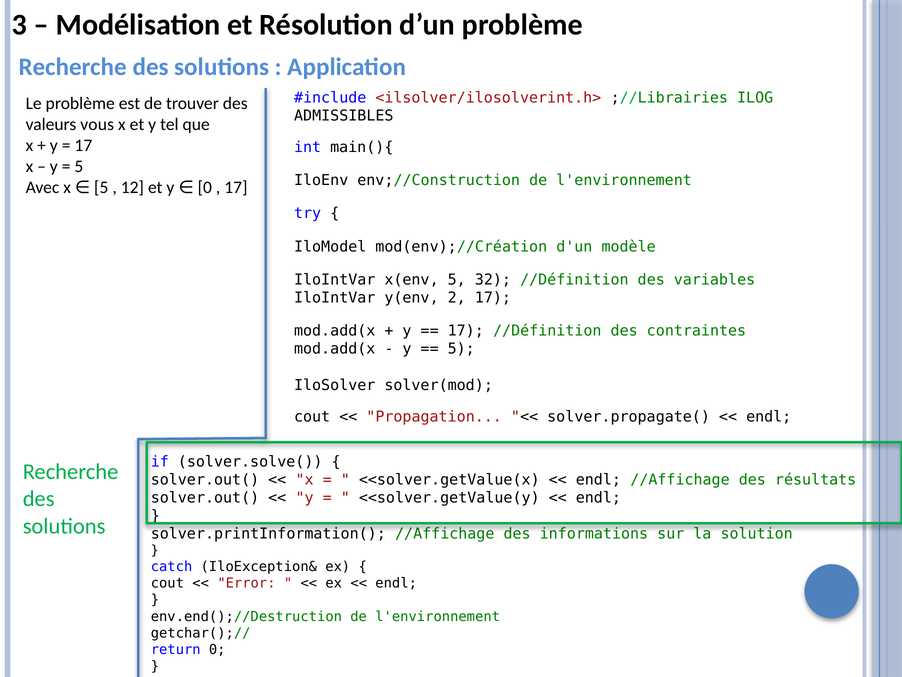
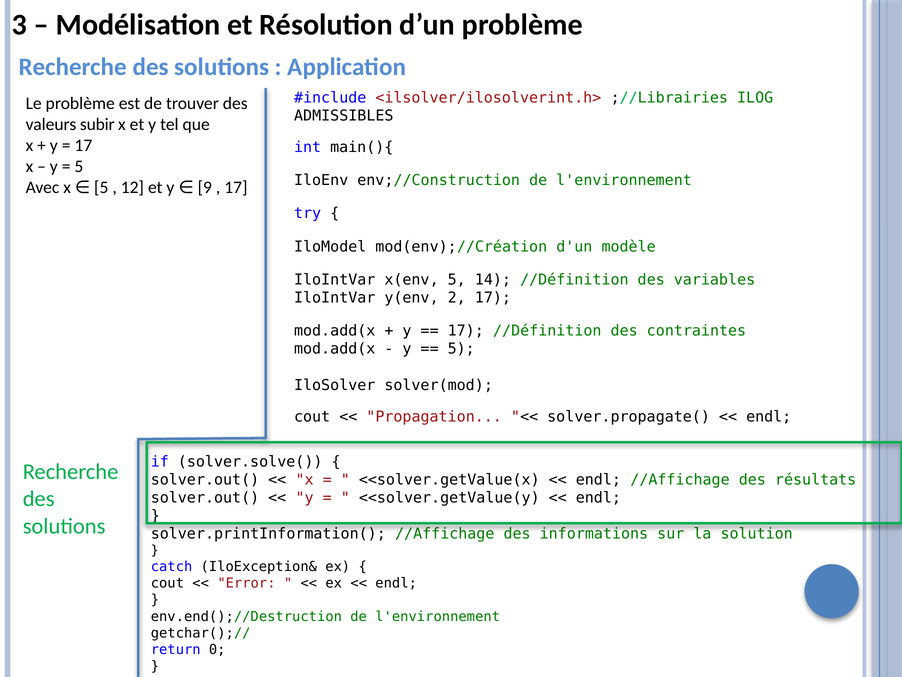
vous: vous -> subir
y 0: 0 -> 9
32: 32 -> 14
